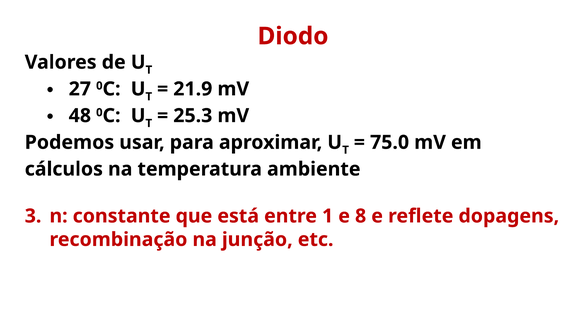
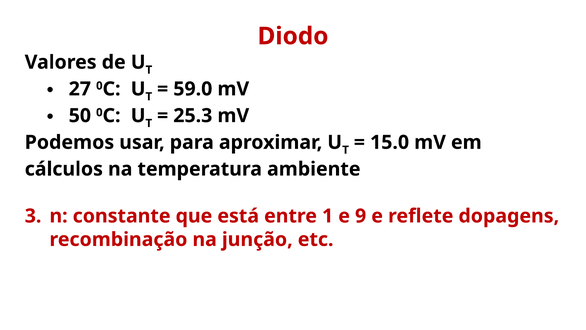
21.9: 21.9 -> 59.0
48: 48 -> 50
75.0: 75.0 -> 15.0
8: 8 -> 9
